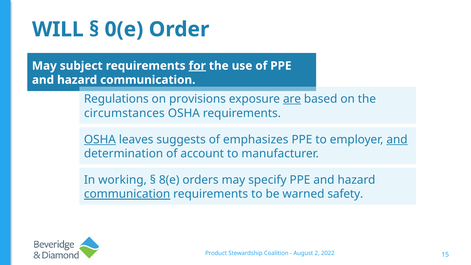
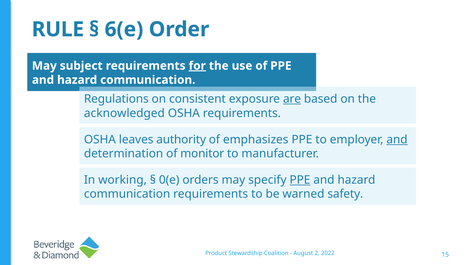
WILL: WILL -> RULE
0(e: 0(e -> 6(e
provisions: provisions -> consistent
circumstances: circumstances -> acknowledged
OSHA at (100, 140) underline: present -> none
suggests: suggests -> authority
account: account -> monitor
8(e: 8(e -> 0(e
PPE at (300, 180) underline: none -> present
communication at (127, 194) underline: present -> none
